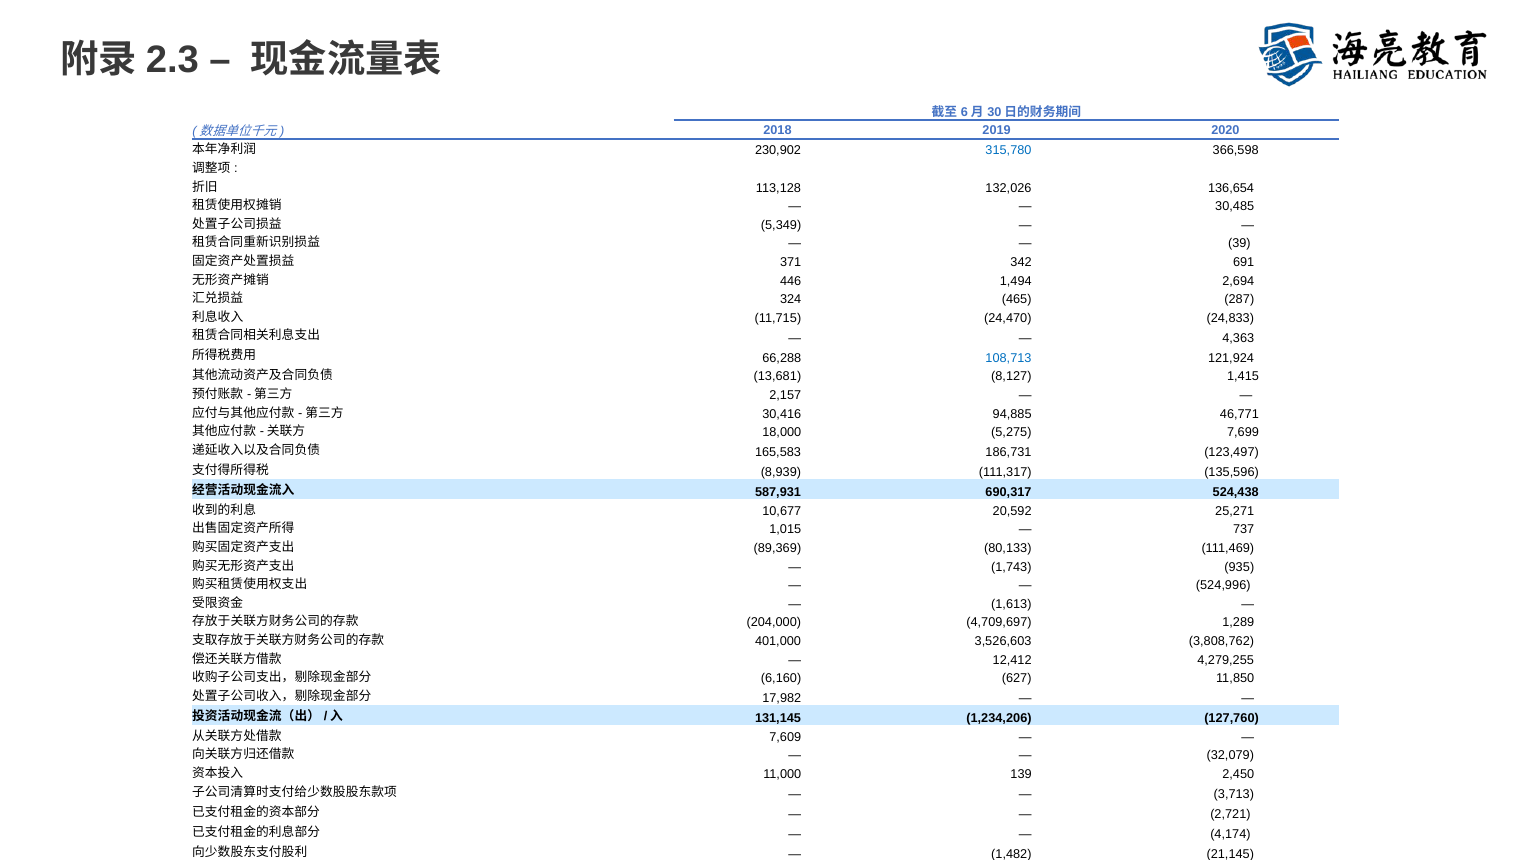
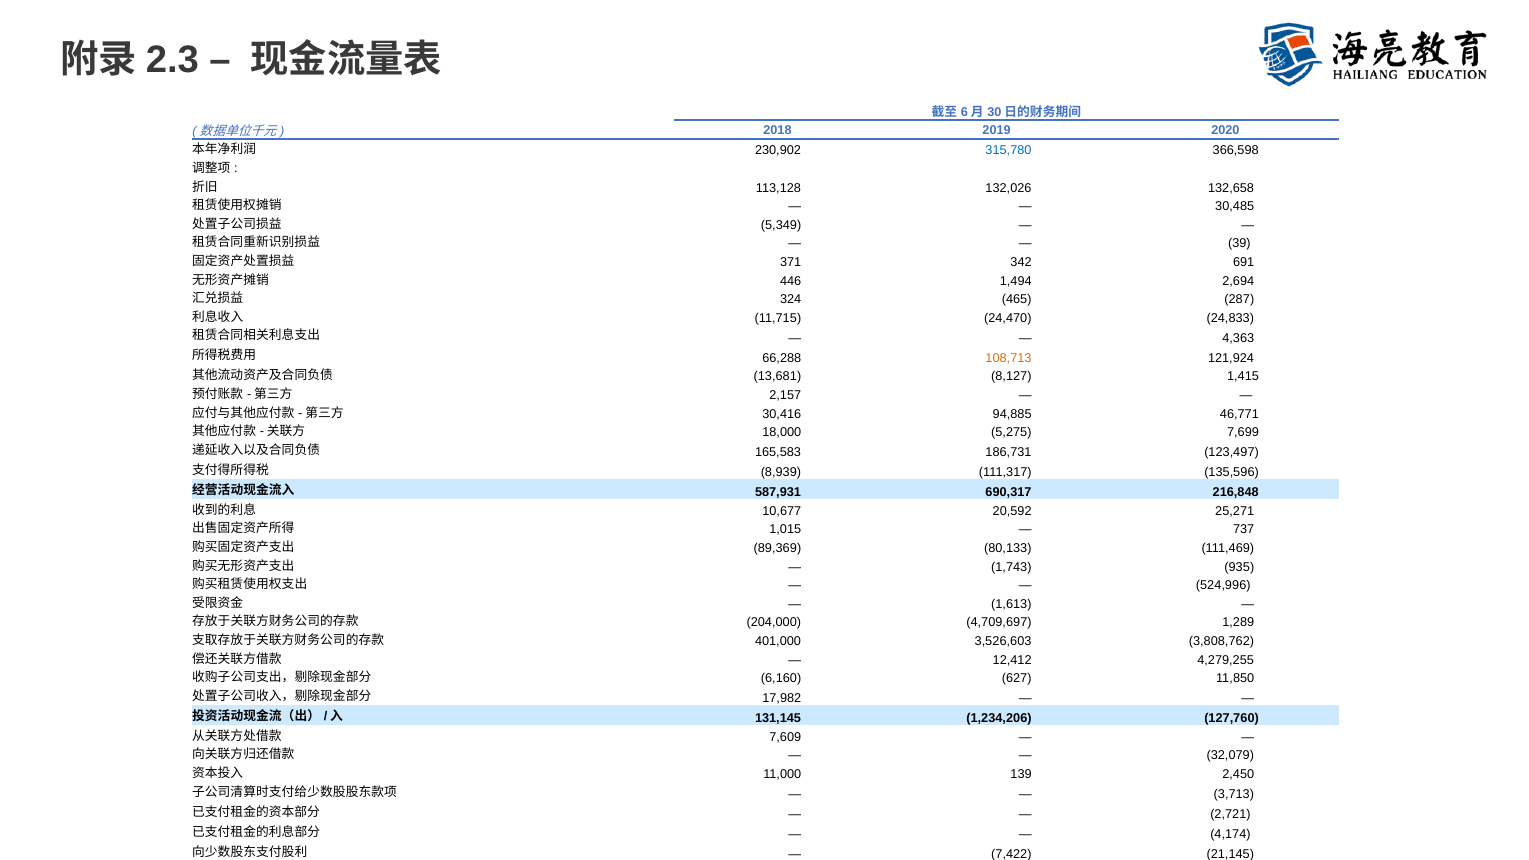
136,654: 136,654 -> 132,658
108,713 colour: blue -> orange
524,438: 524,438 -> 216,848
1,482: 1,482 -> 7,422
